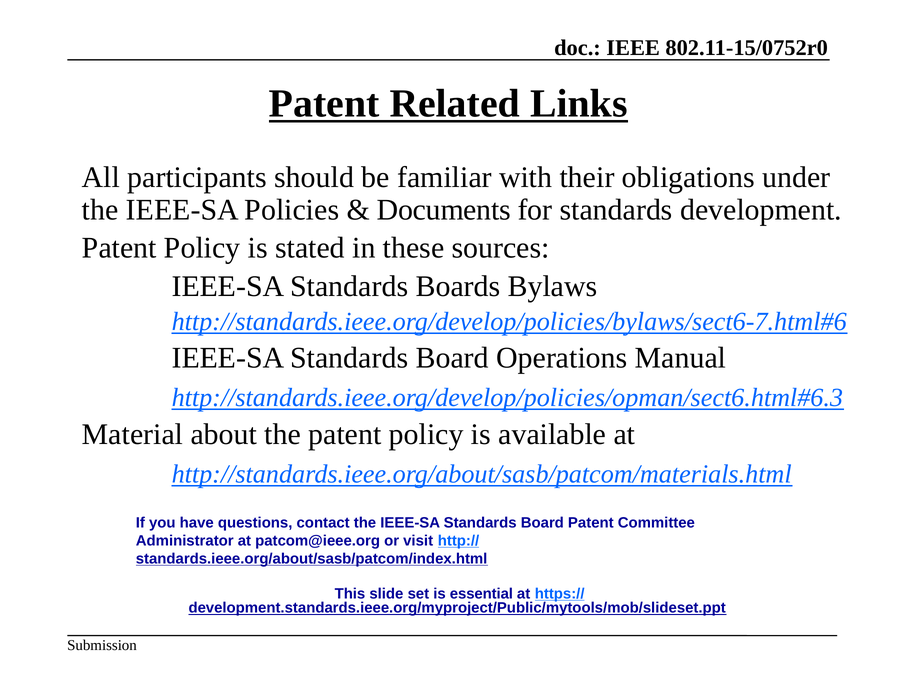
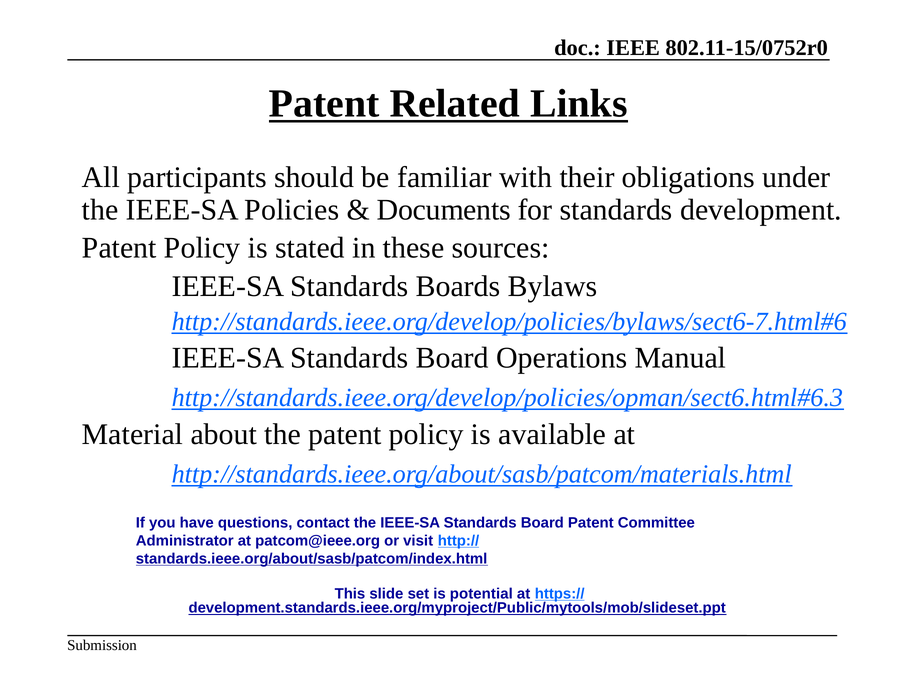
essential: essential -> potential
